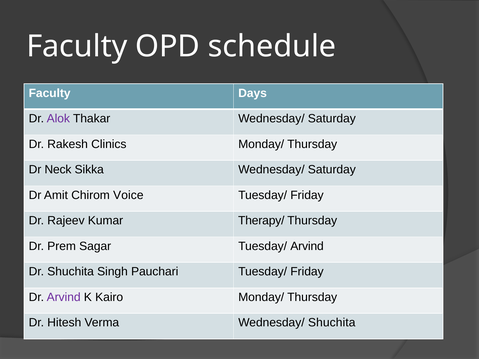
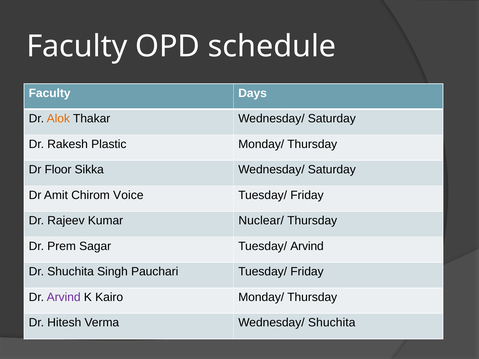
Alok colour: purple -> orange
Clinics: Clinics -> Plastic
Neck: Neck -> Floor
Therapy/: Therapy/ -> Nuclear/
